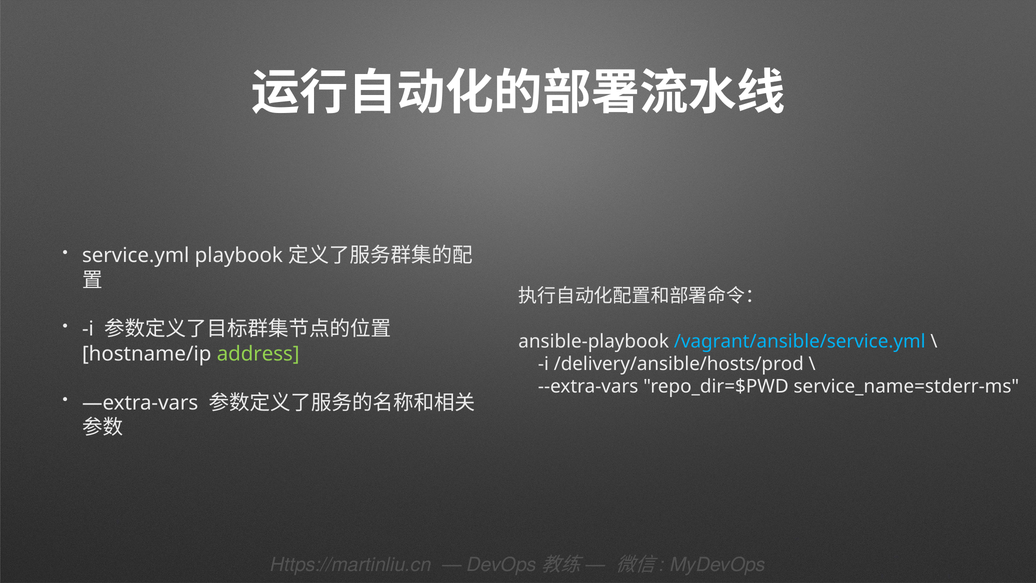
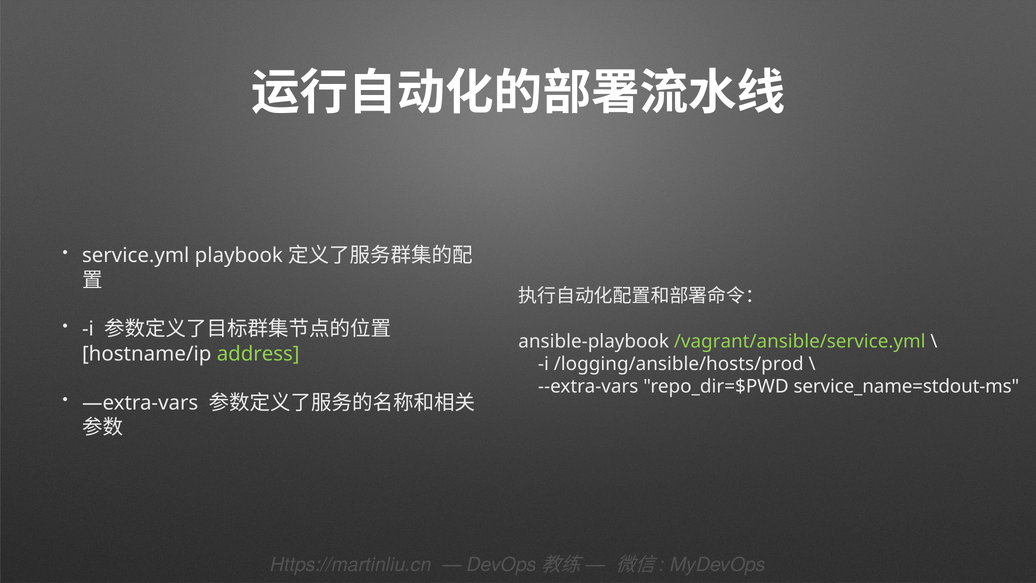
/vagrant/ansible/service.yml colour: light blue -> light green
/delivery/ansible/hosts/prod: /delivery/ansible/hosts/prod -> /logging/ansible/hosts/prod
service_name=stderr-ms: service_name=stderr-ms -> service_name=stdout-ms
